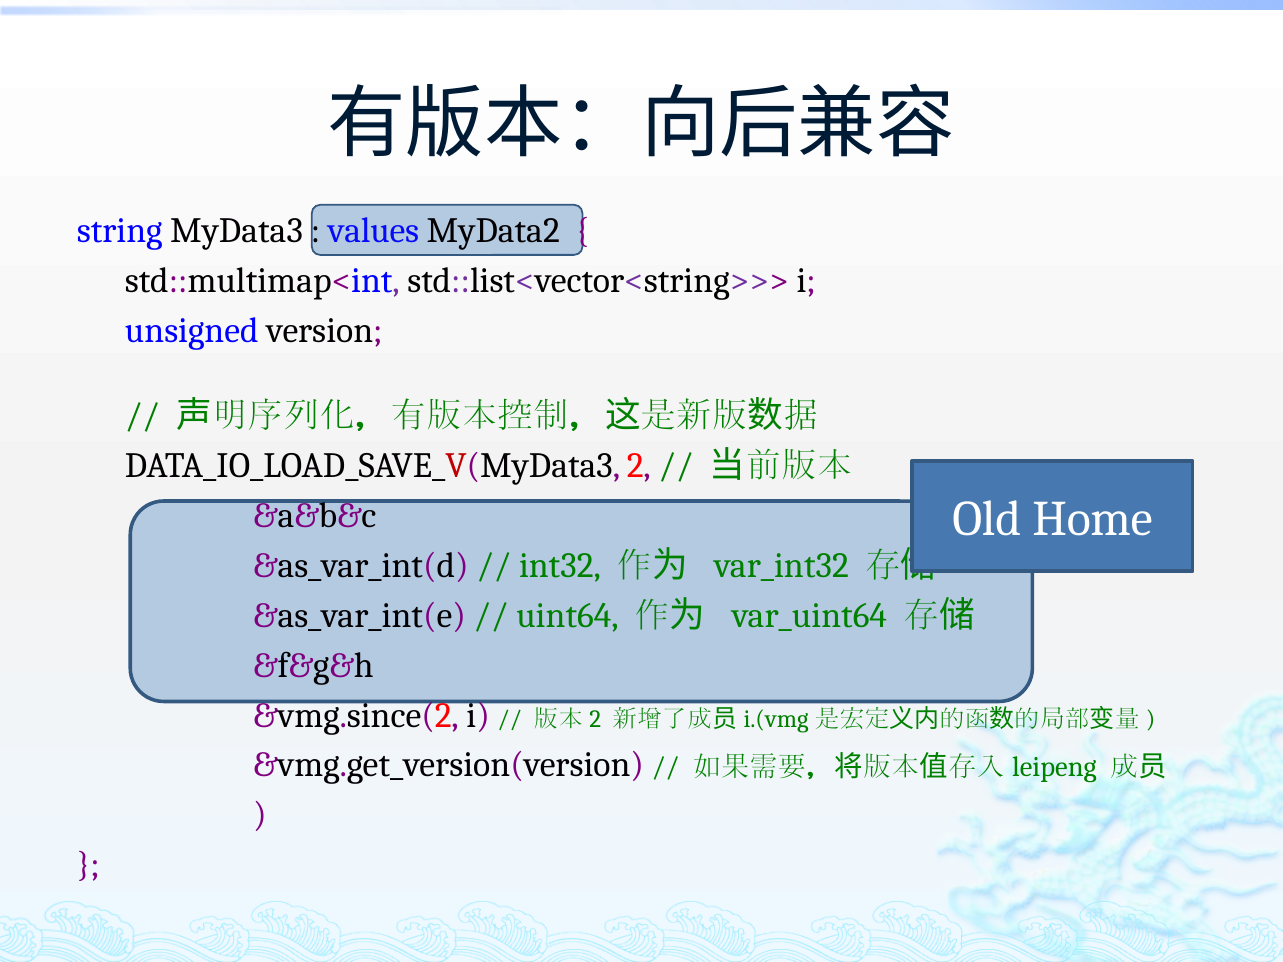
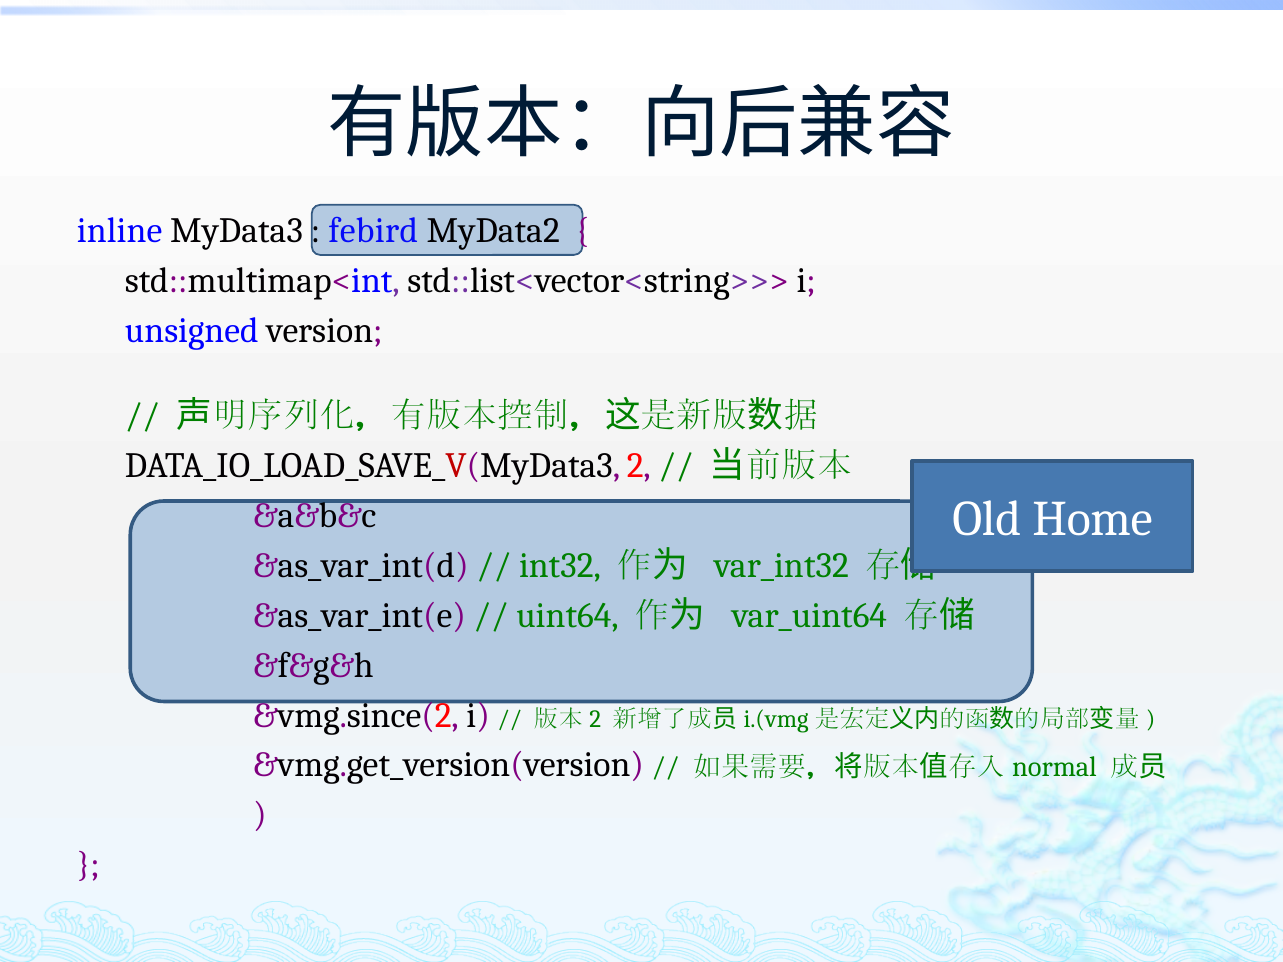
string: string -> inline
values: values -> febird
leipeng: leipeng -> normal
